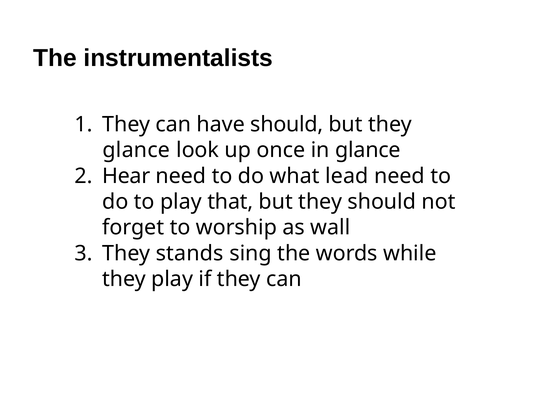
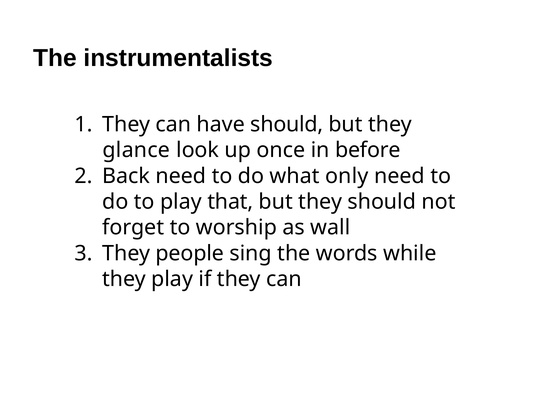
in glance: glance -> before
Hear: Hear -> Back
lead: lead -> only
stands: stands -> people
